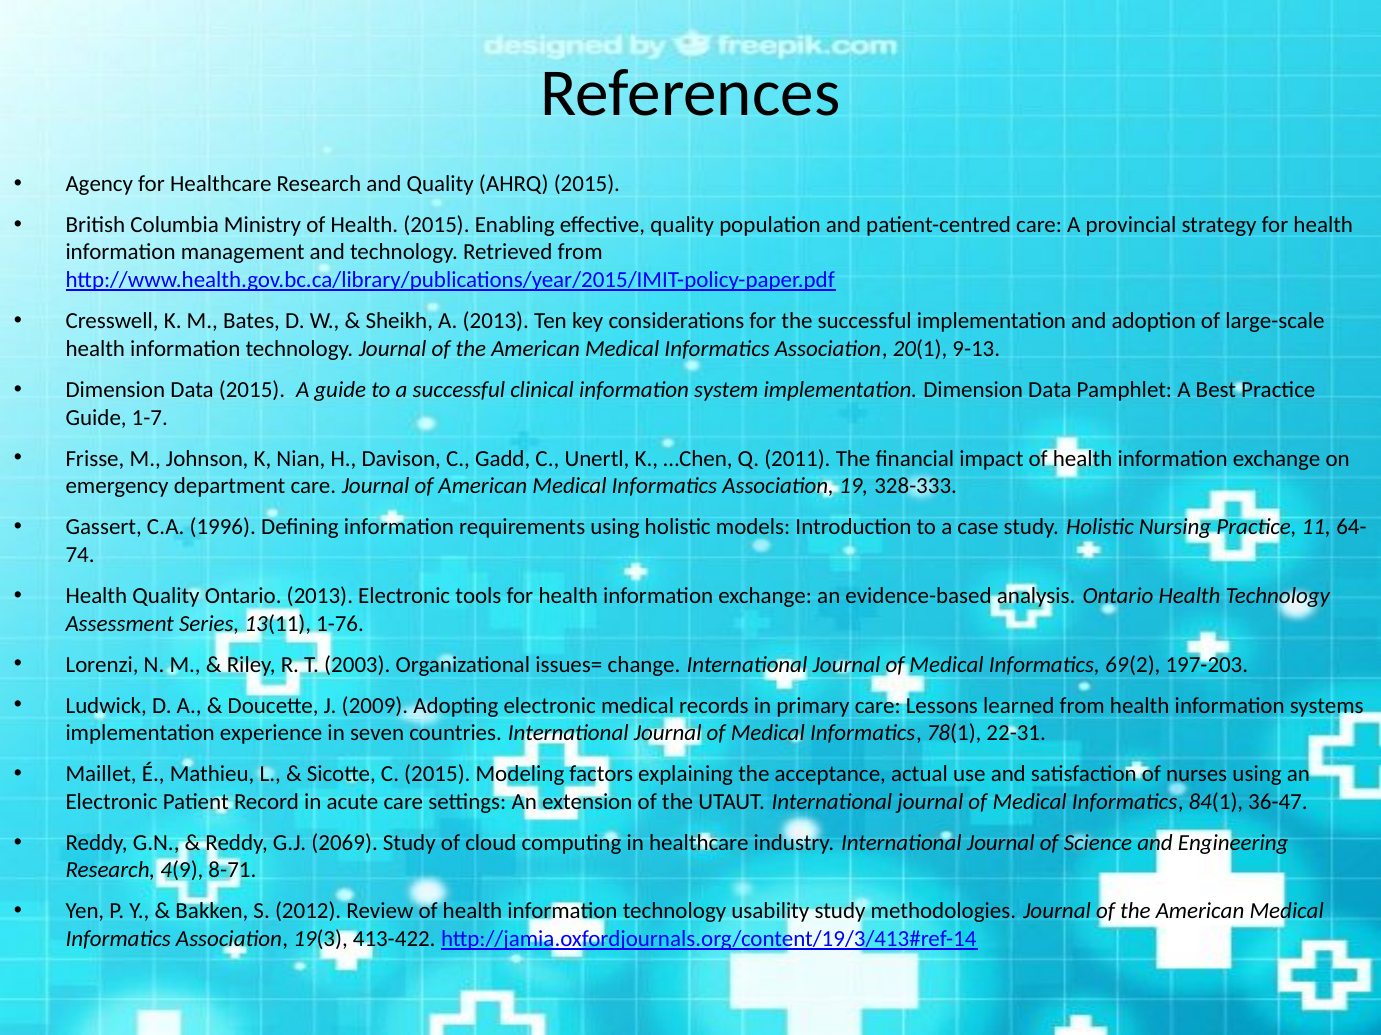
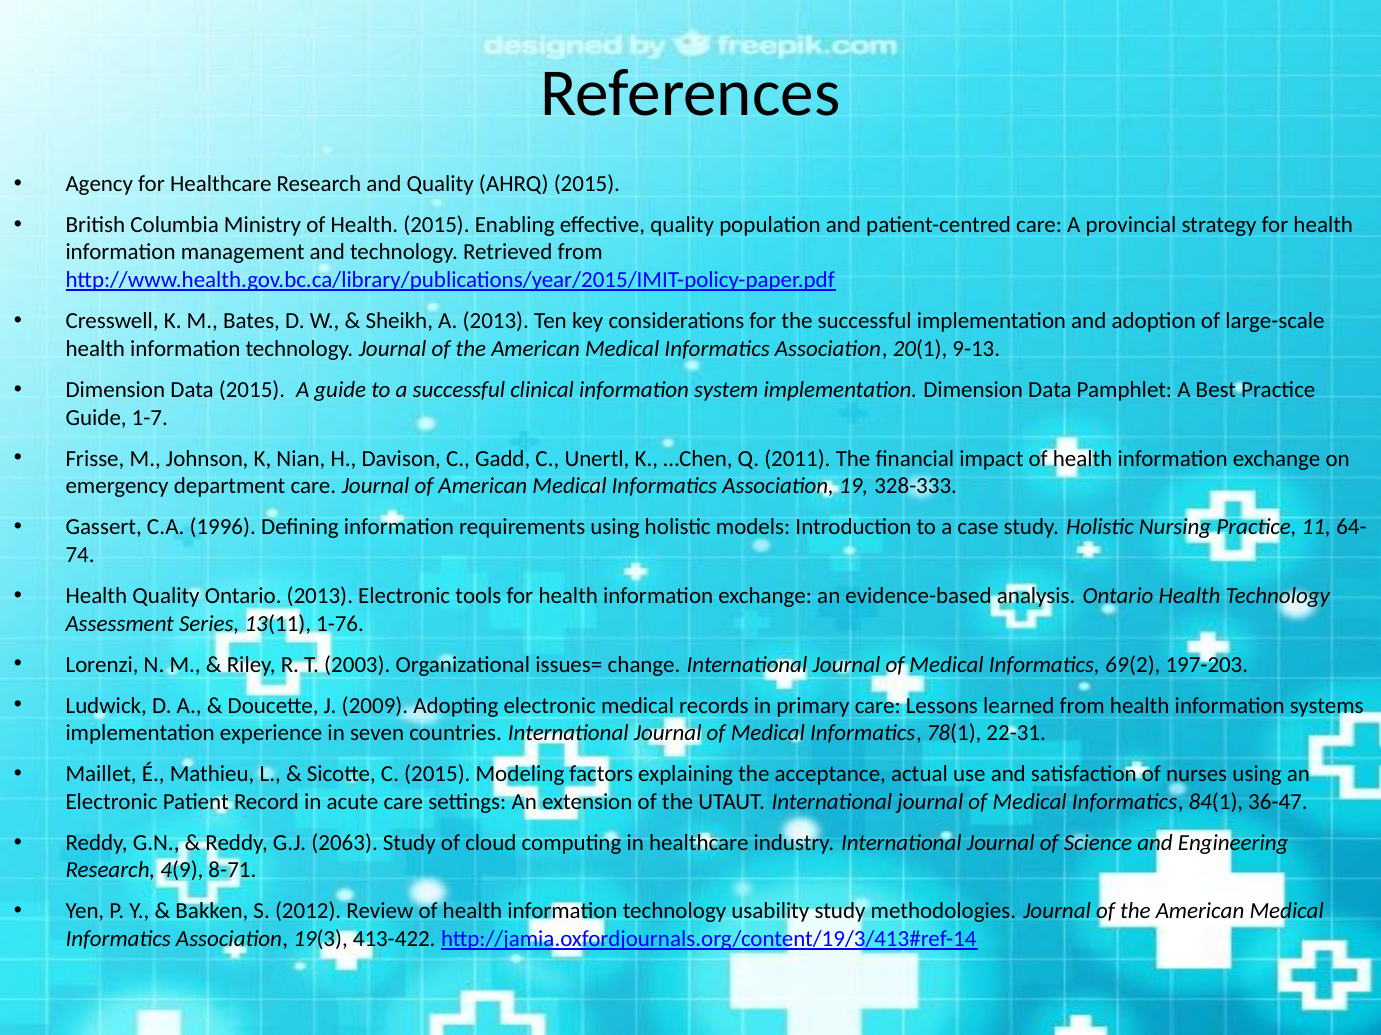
2069: 2069 -> 2063
